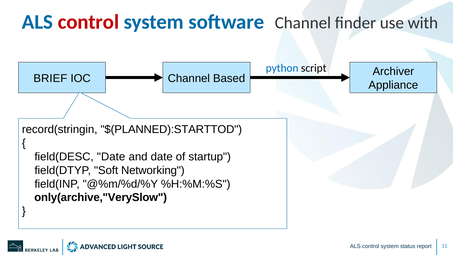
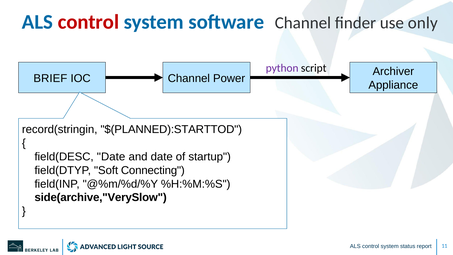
with: with -> only
python colour: blue -> purple
Based: Based -> Power
Networking: Networking -> Connecting
only(archive,"VerySlow: only(archive,"VerySlow -> side(archive,"VerySlow
